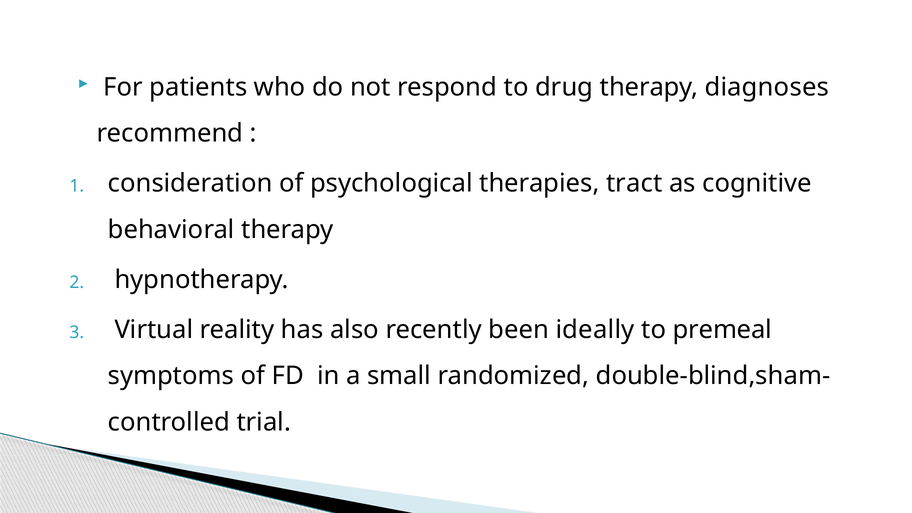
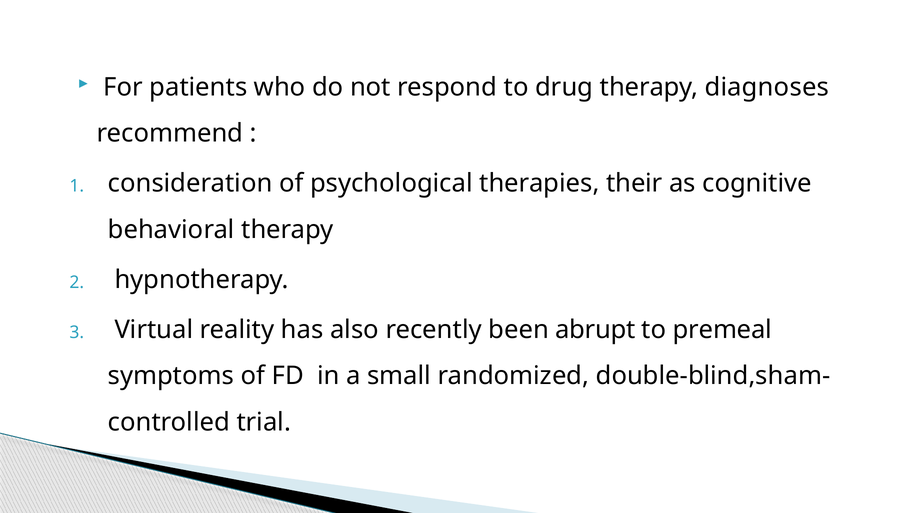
tract: tract -> their
ideally: ideally -> abrupt
